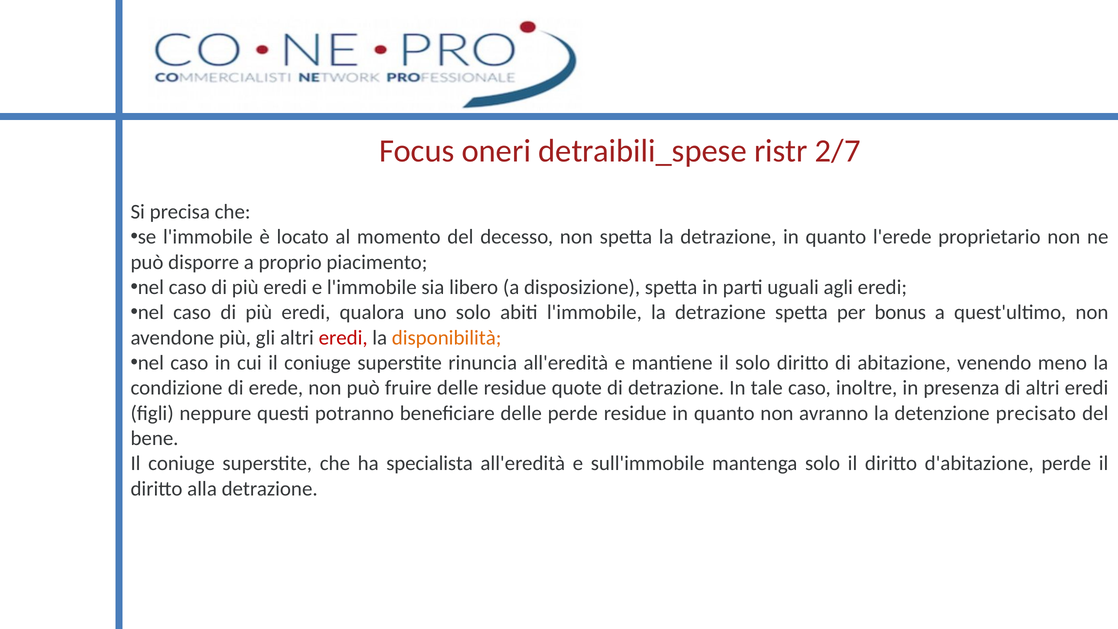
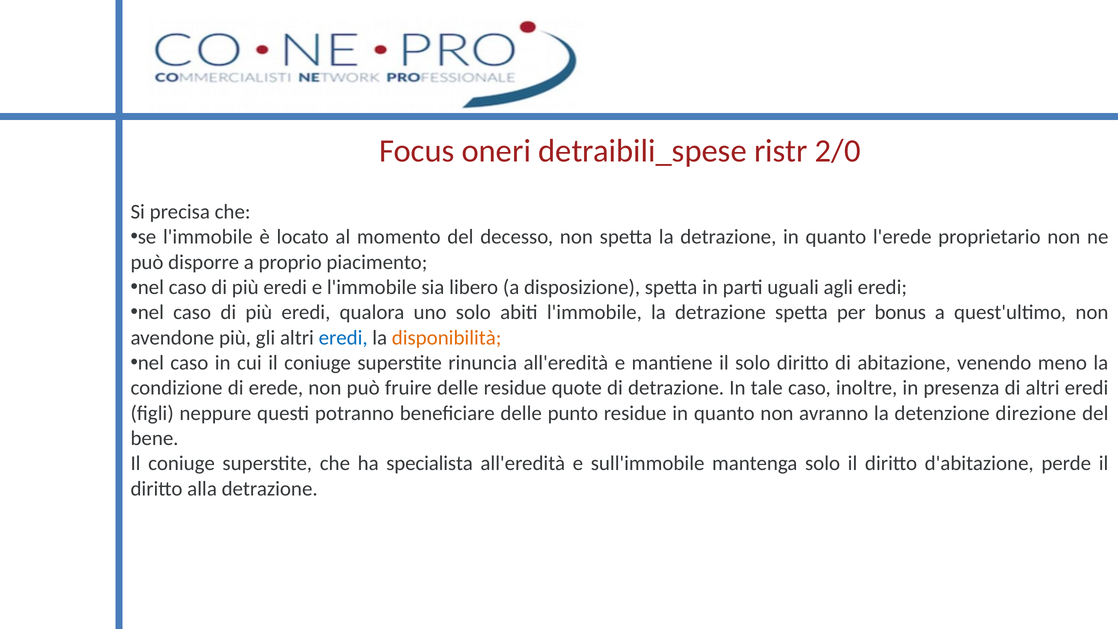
2/7: 2/7 -> 2/0
eredi at (343, 338) colour: red -> blue
delle perde: perde -> punto
precisato: precisato -> direzione
